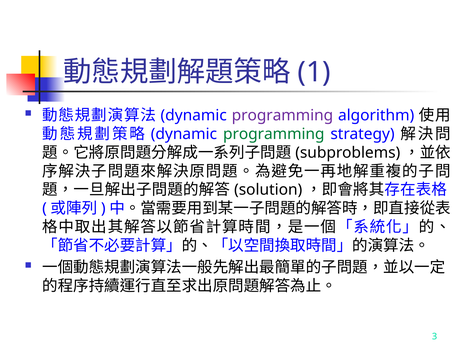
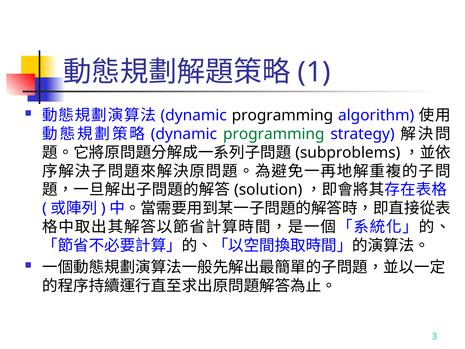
programming at (282, 115) colour: purple -> black
